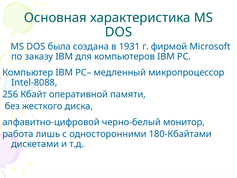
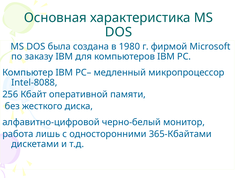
1931: 1931 -> 1980
180-Кбайтами: 180-Кбайтами -> 365-Кбайтами
